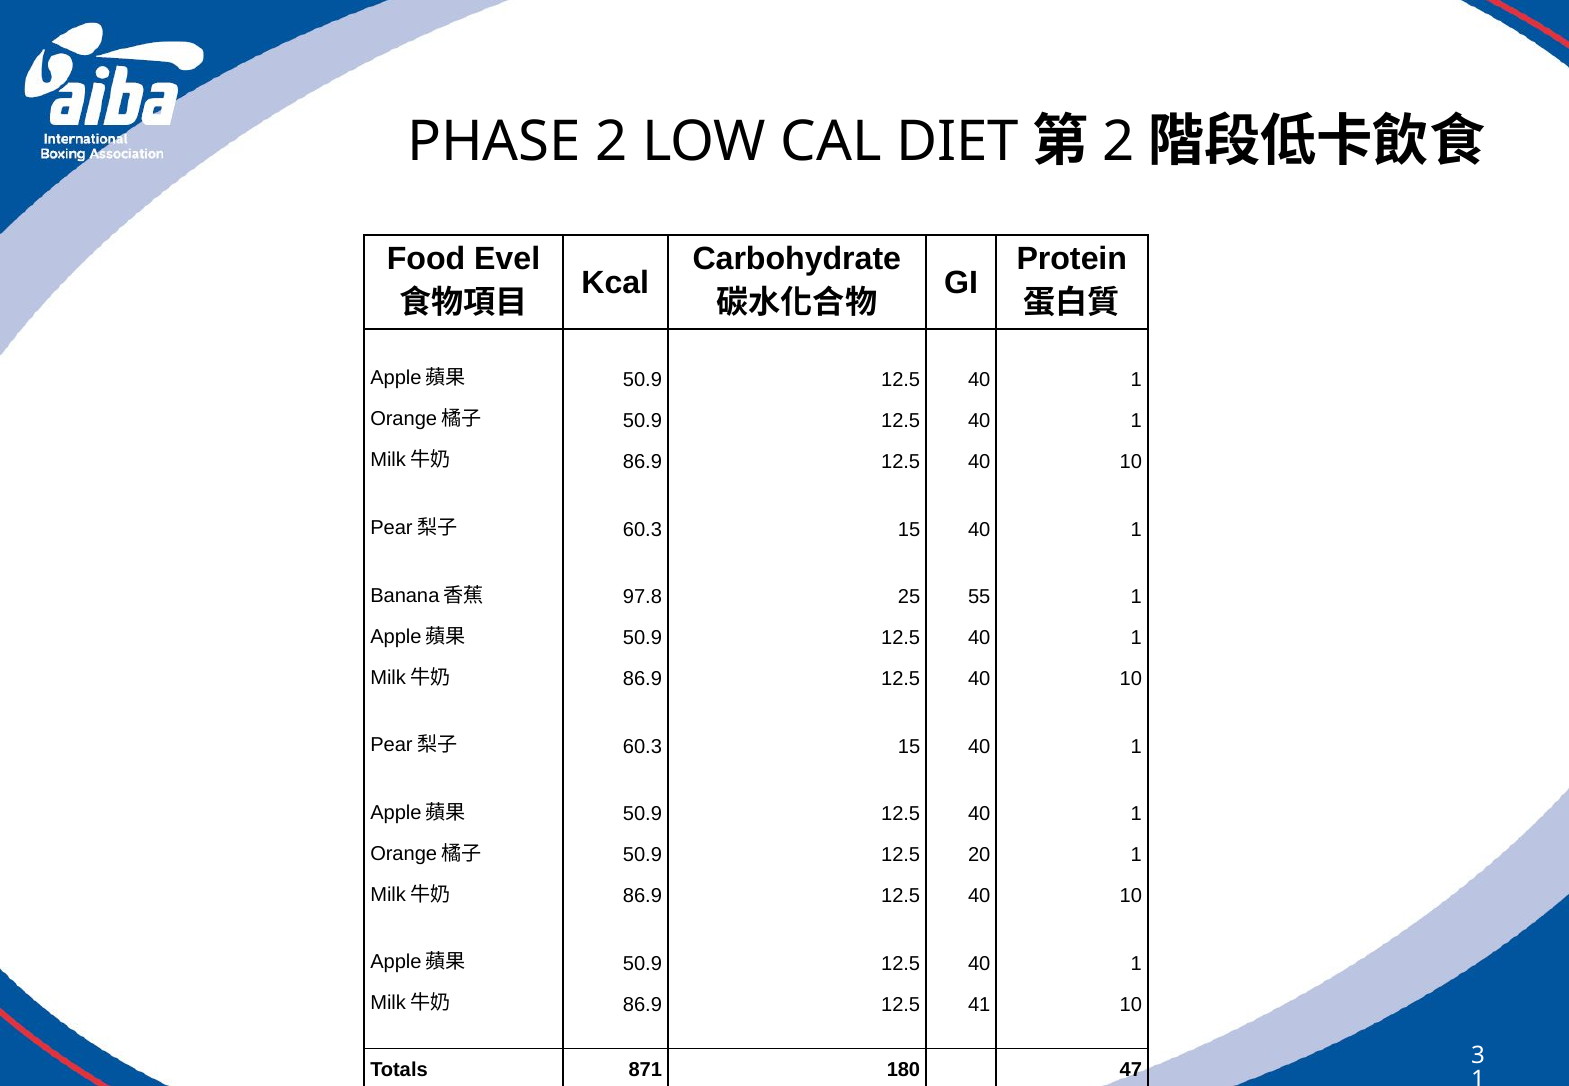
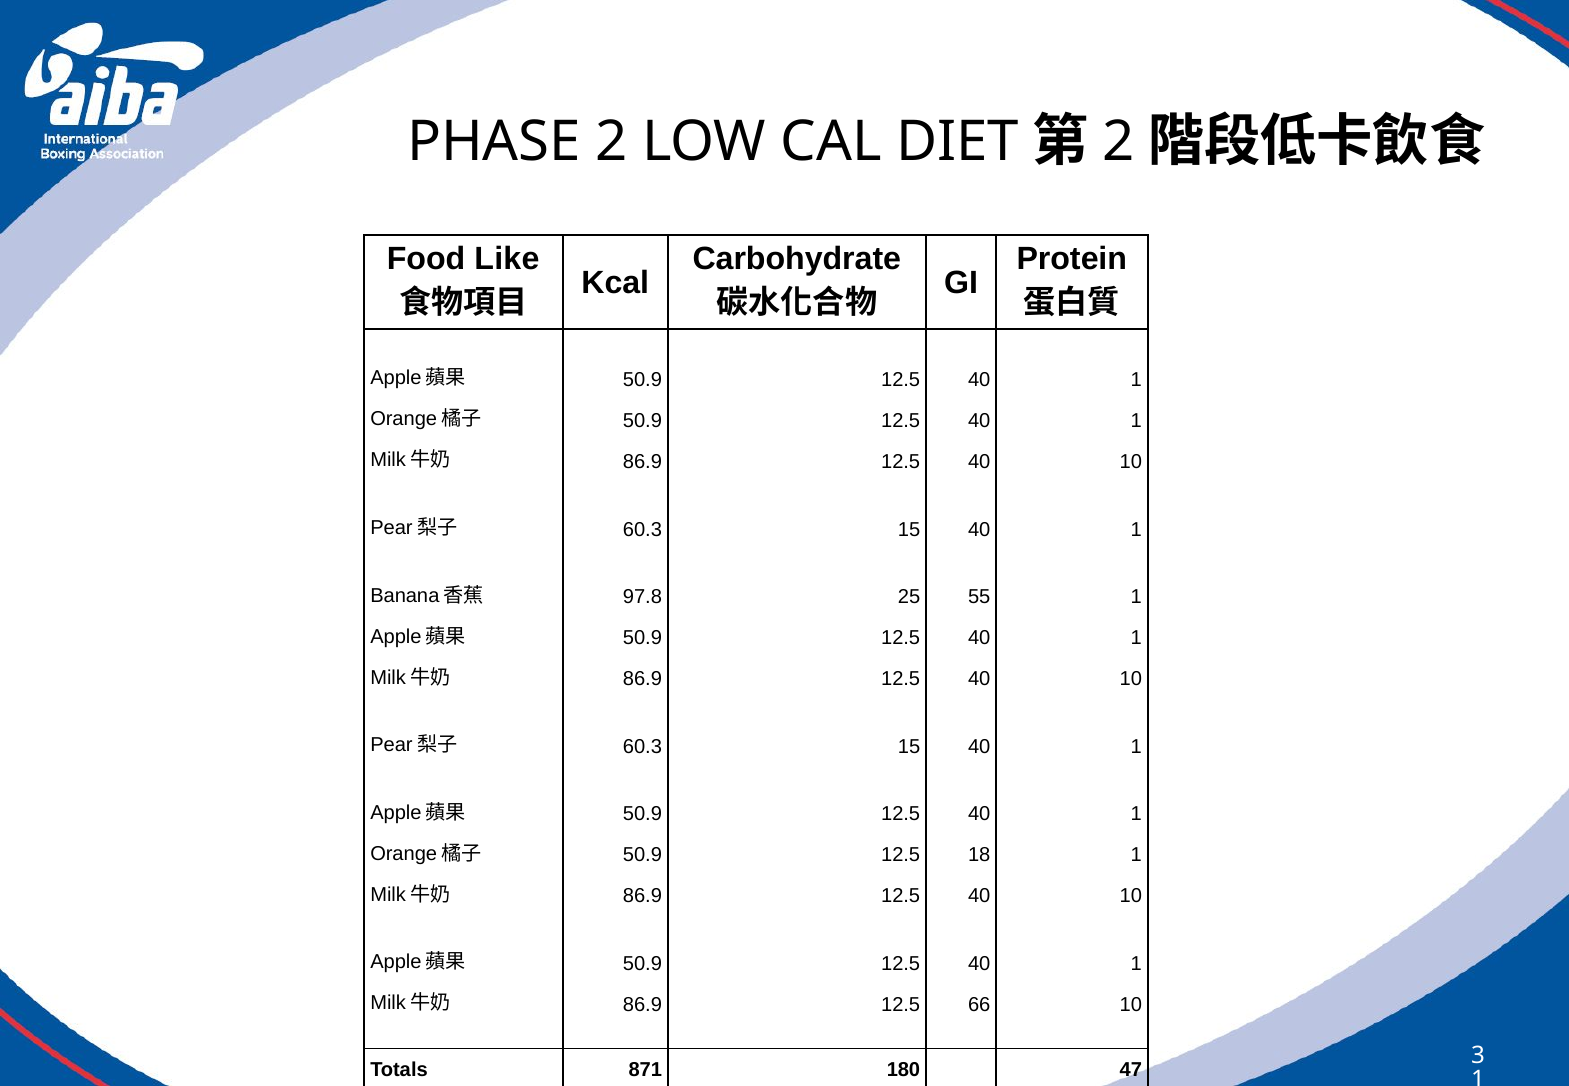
Evel: Evel -> Like
20: 20 -> 18
41: 41 -> 66
